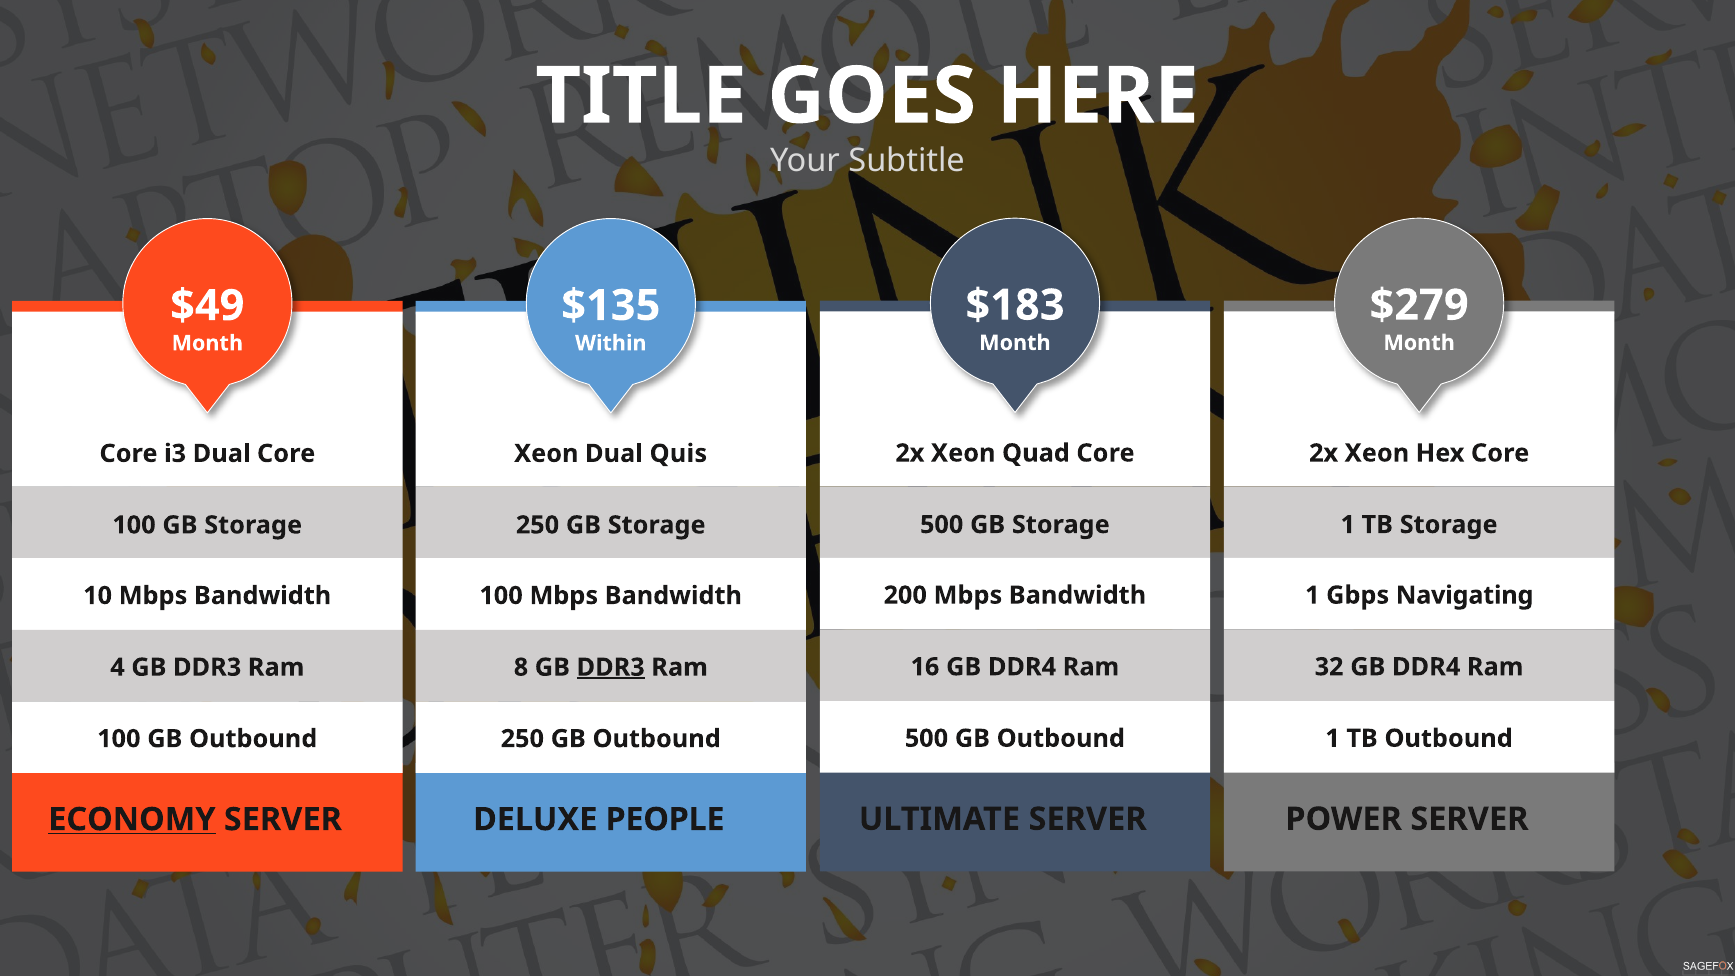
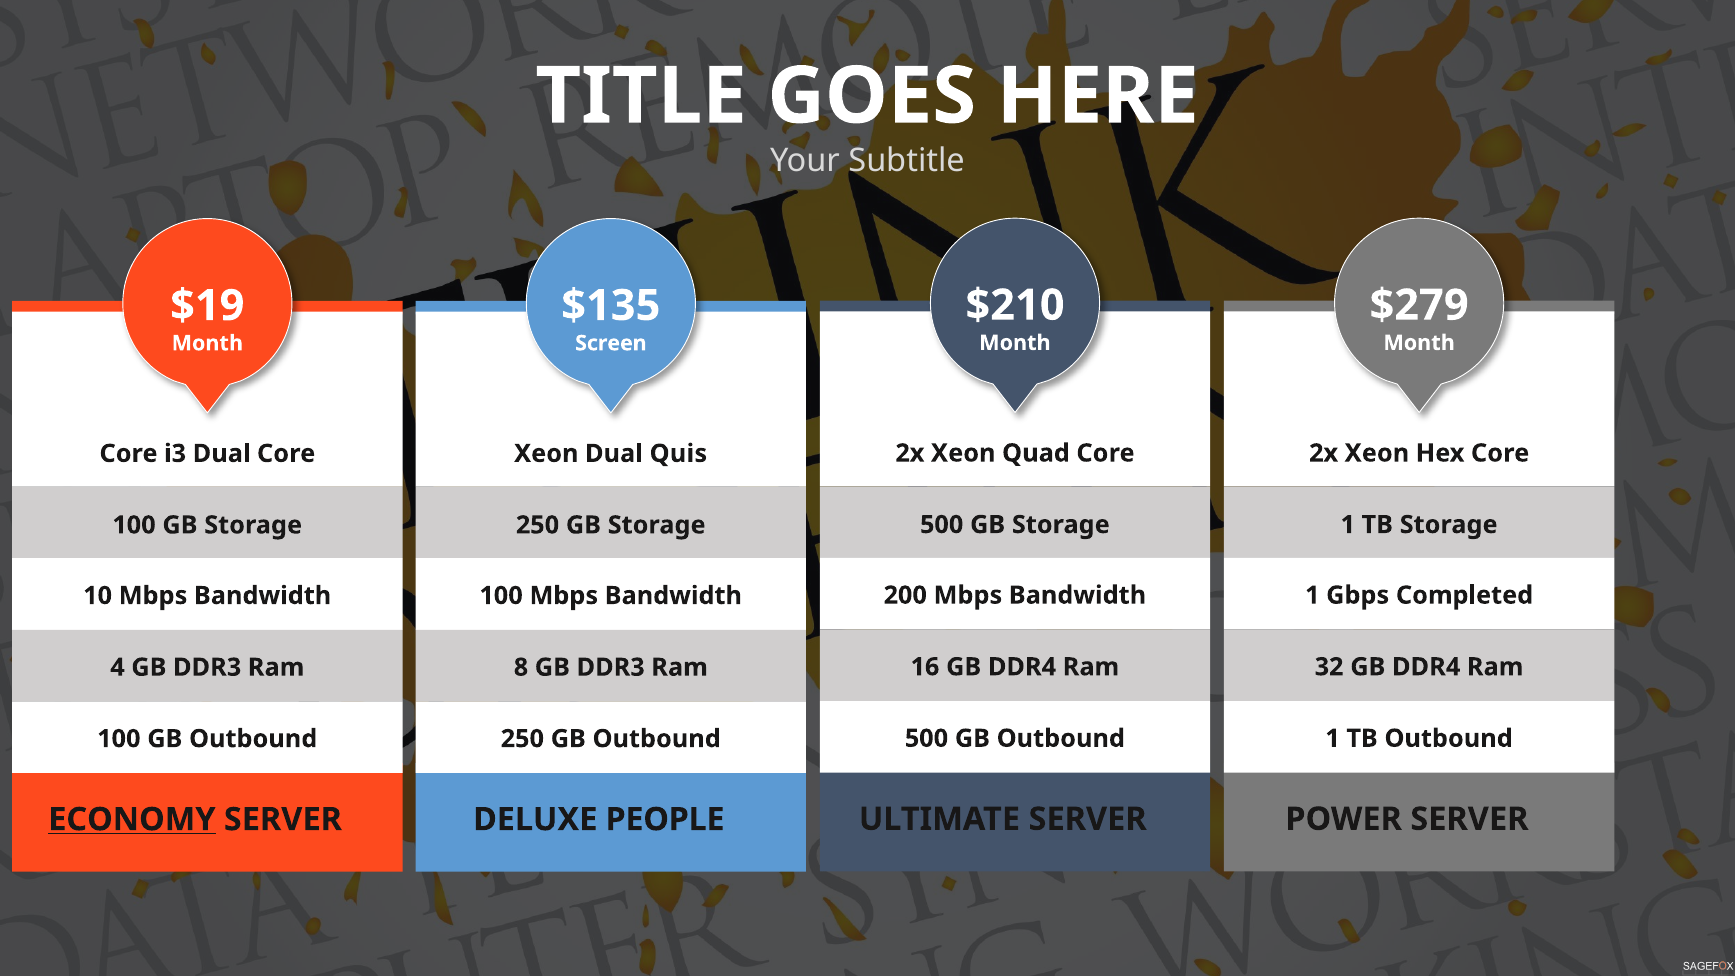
$183: $183 -> $210
$49: $49 -> $19
Within: Within -> Screen
Navigating: Navigating -> Completed
DDR3 at (611, 667) underline: present -> none
